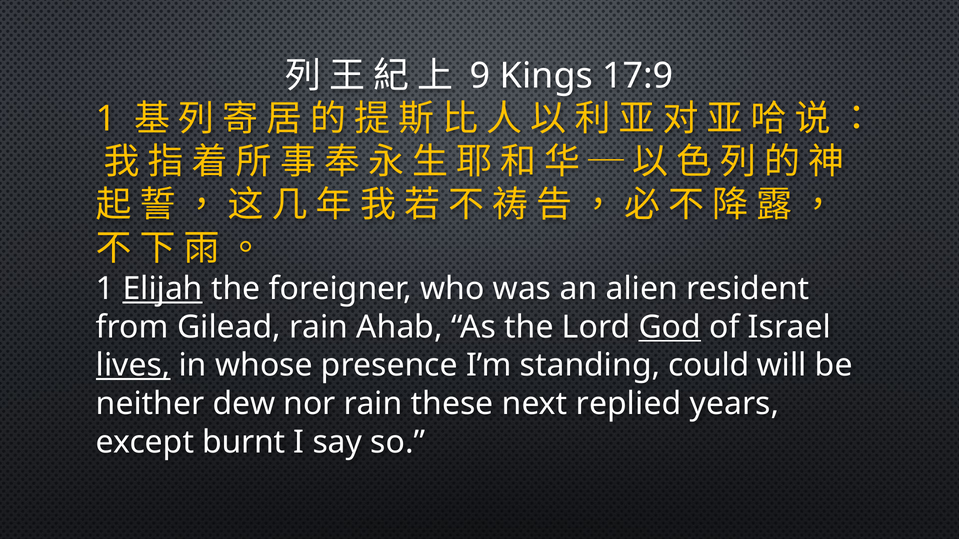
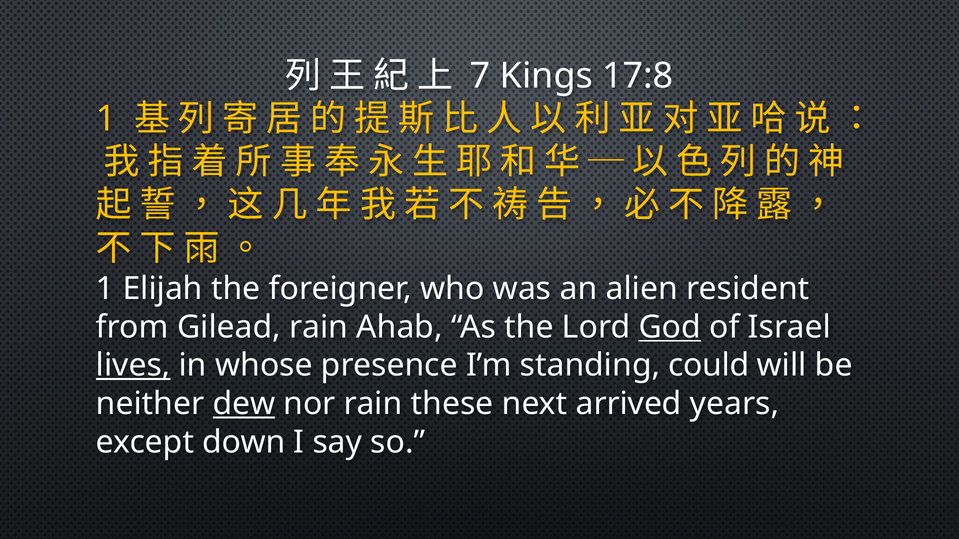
9: 9 -> 7
17:9: 17:9 -> 17:8
Elijah underline: present -> none
dew underline: none -> present
replied: replied -> arrived
burnt: burnt -> down
